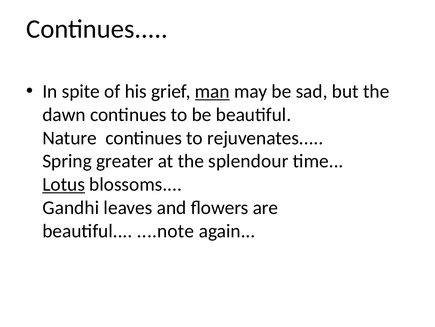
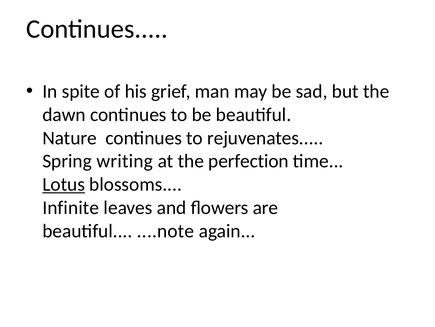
man underline: present -> none
greater: greater -> writing
splendour: splendour -> perfection
Gandhi: Gandhi -> Infinite
